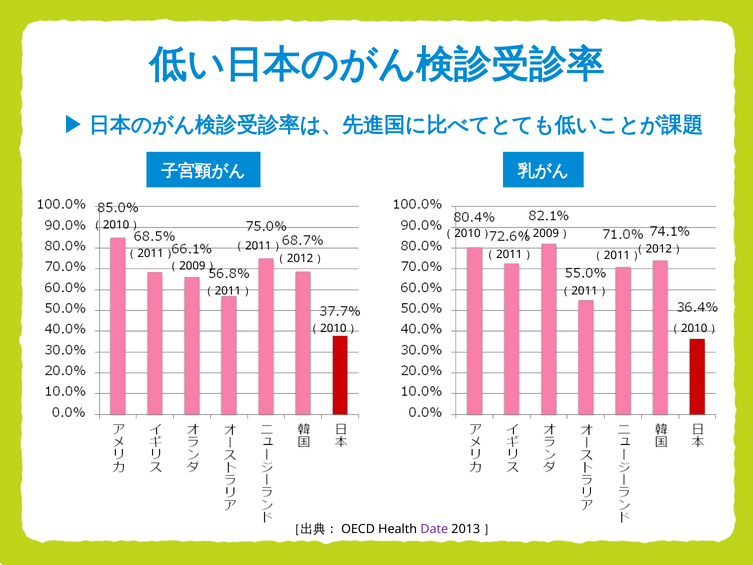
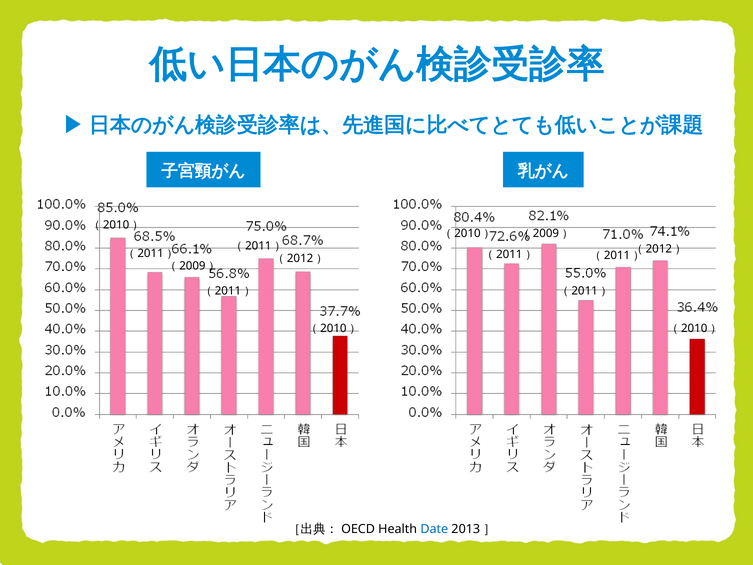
Date colour: purple -> blue
